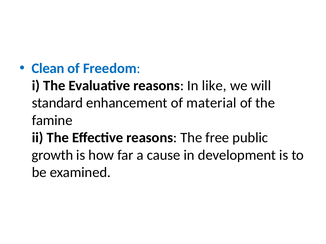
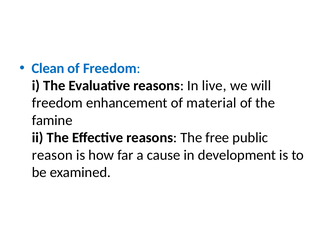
like: like -> live
standard at (57, 103): standard -> freedom
growth: growth -> reason
